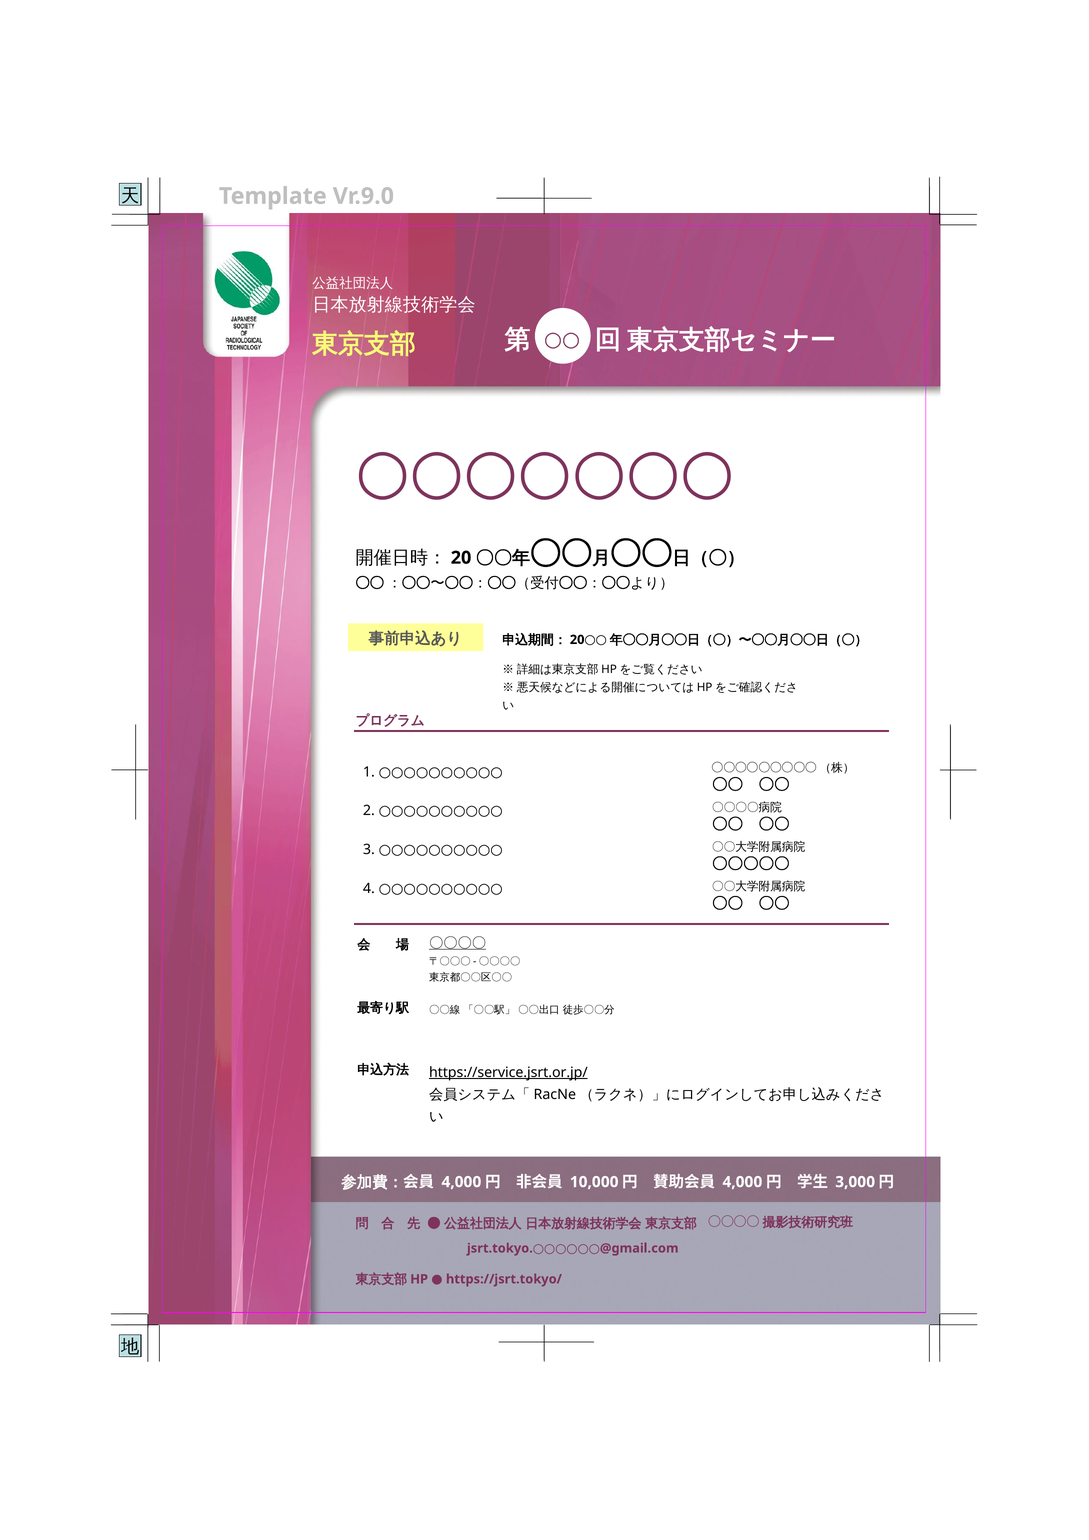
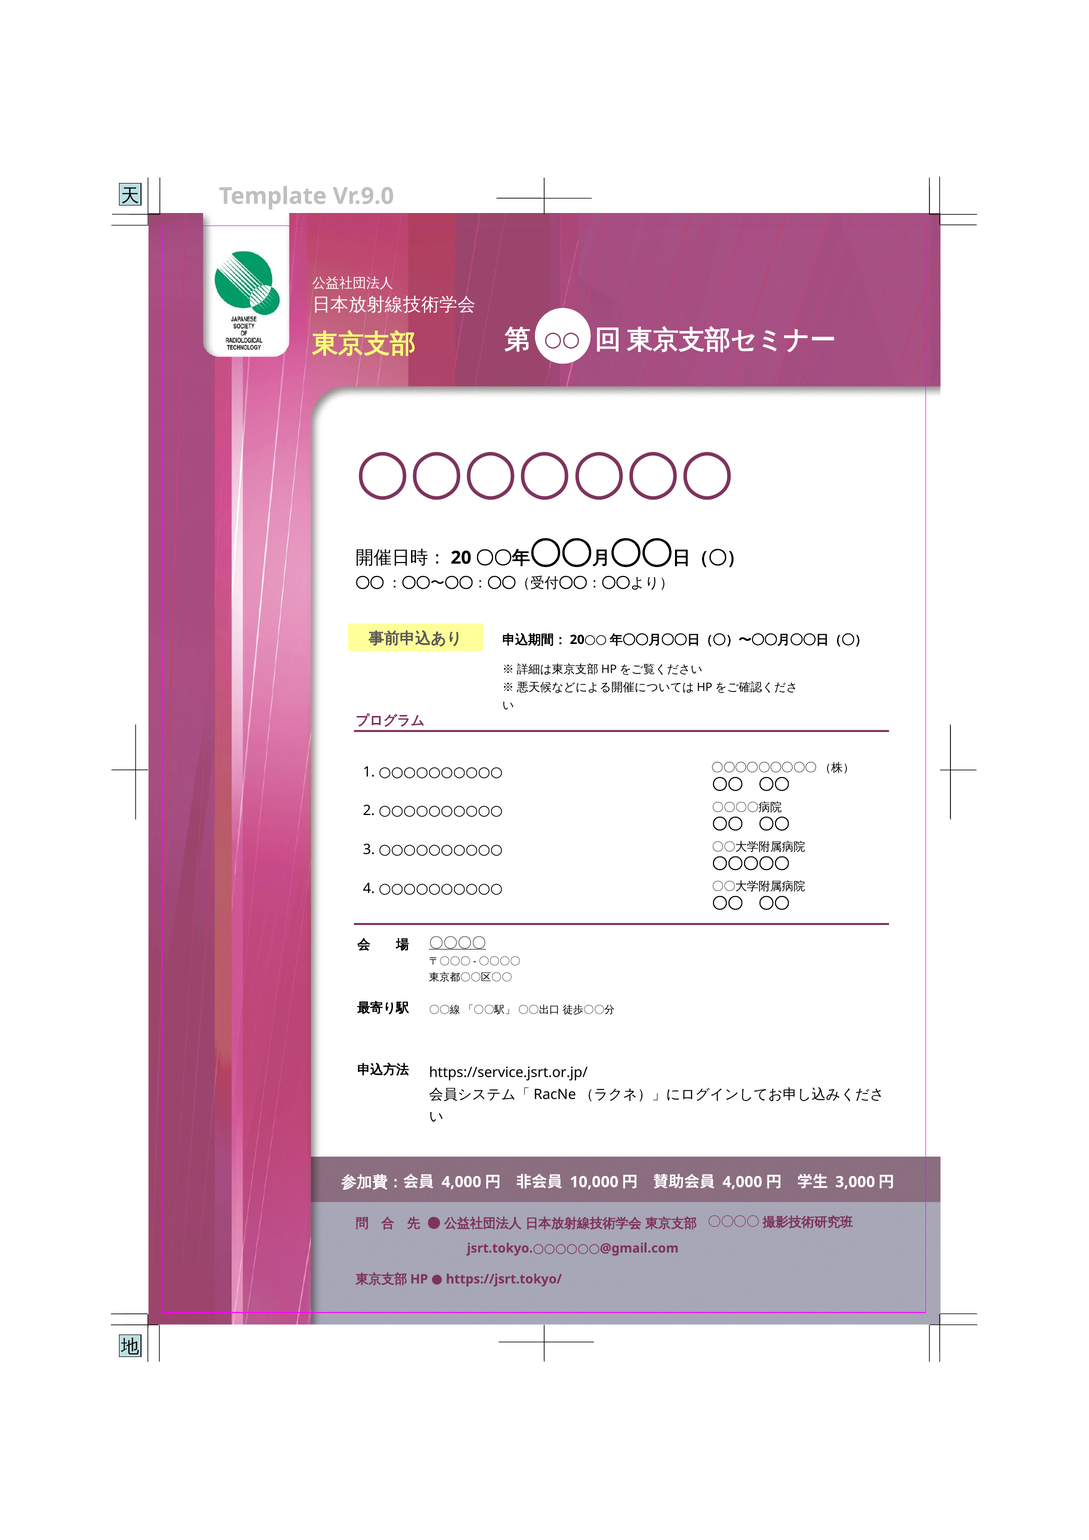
https://service.jsrt.or.jp/ underline: present -> none
